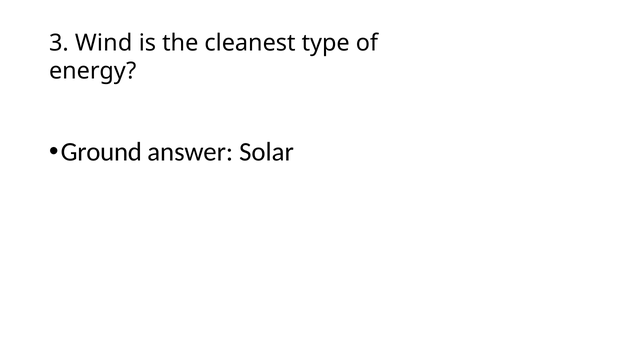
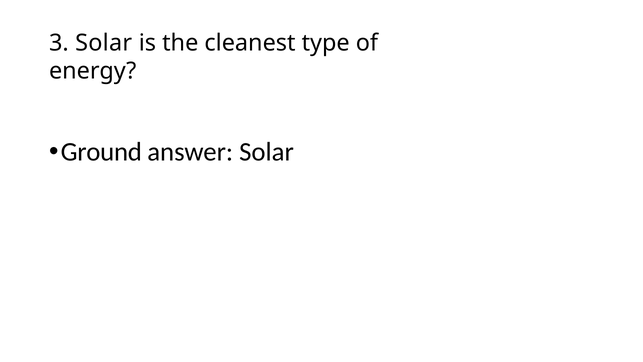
3 Wind: Wind -> Solar
